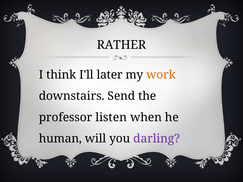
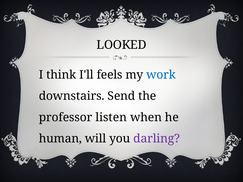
RATHER: RATHER -> LOOKED
later: later -> feels
work colour: orange -> blue
